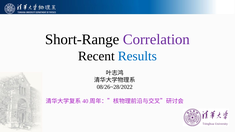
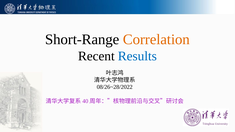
Correlation colour: purple -> orange
